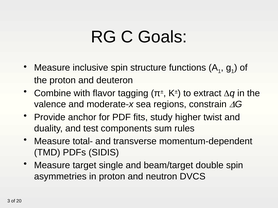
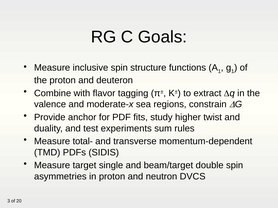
components: components -> experiments
